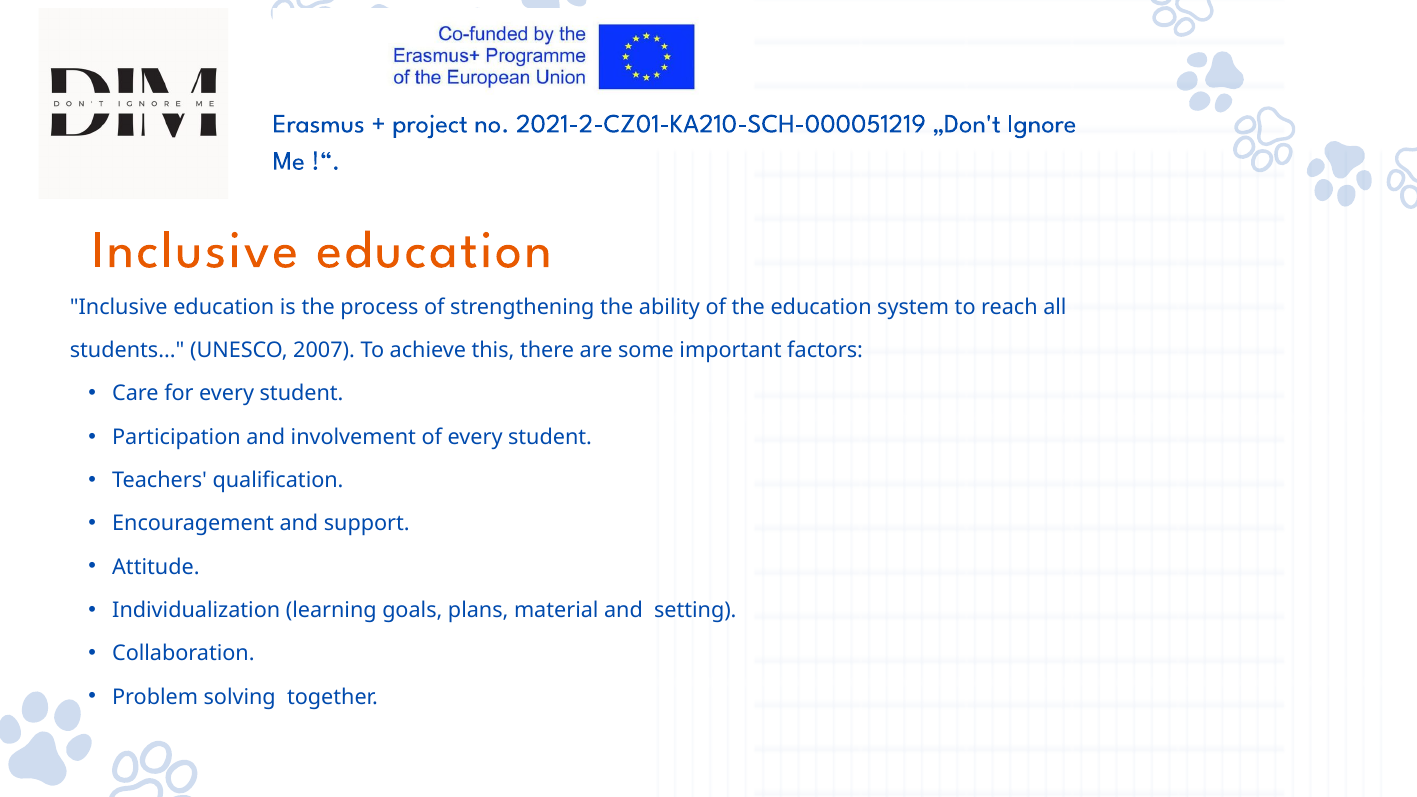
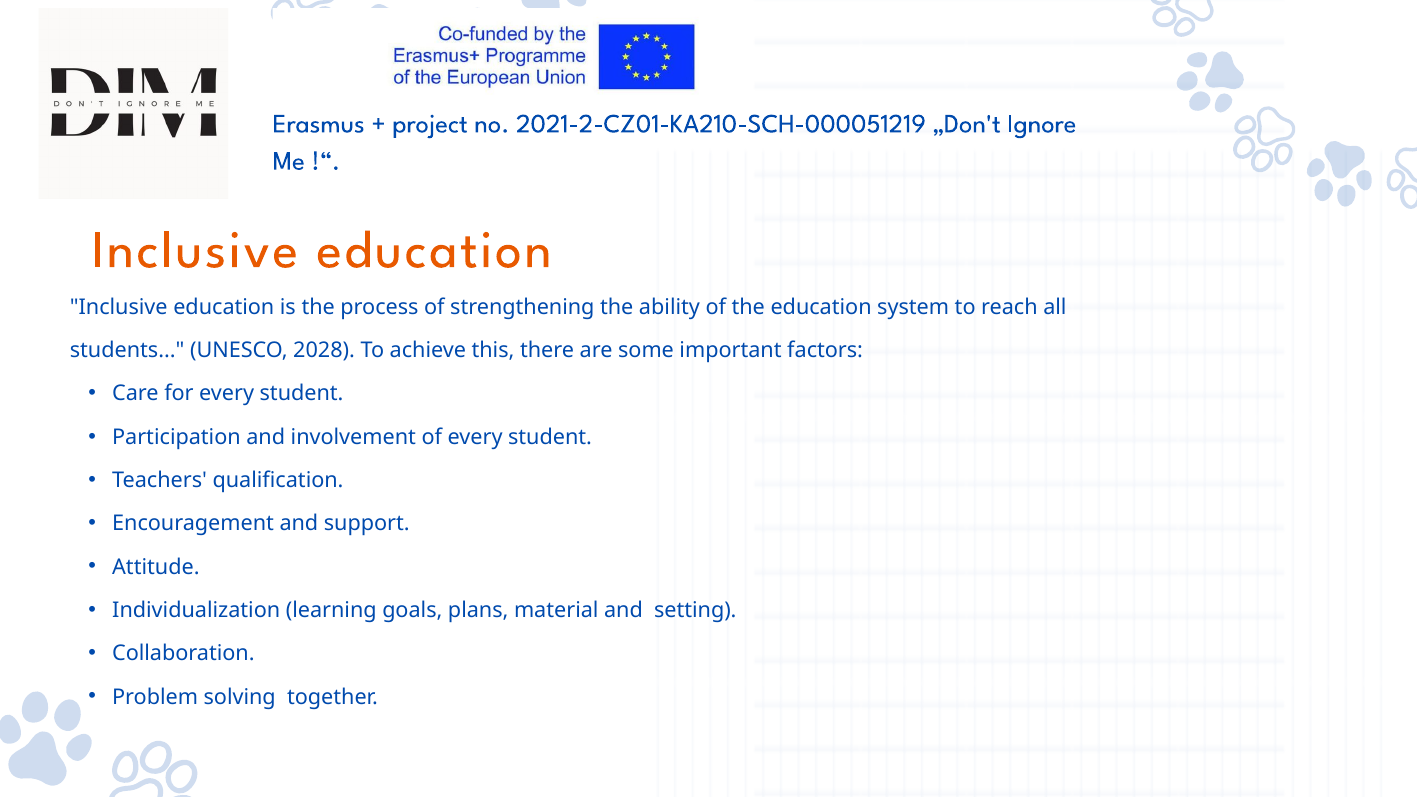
2007: 2007 -> 2028
